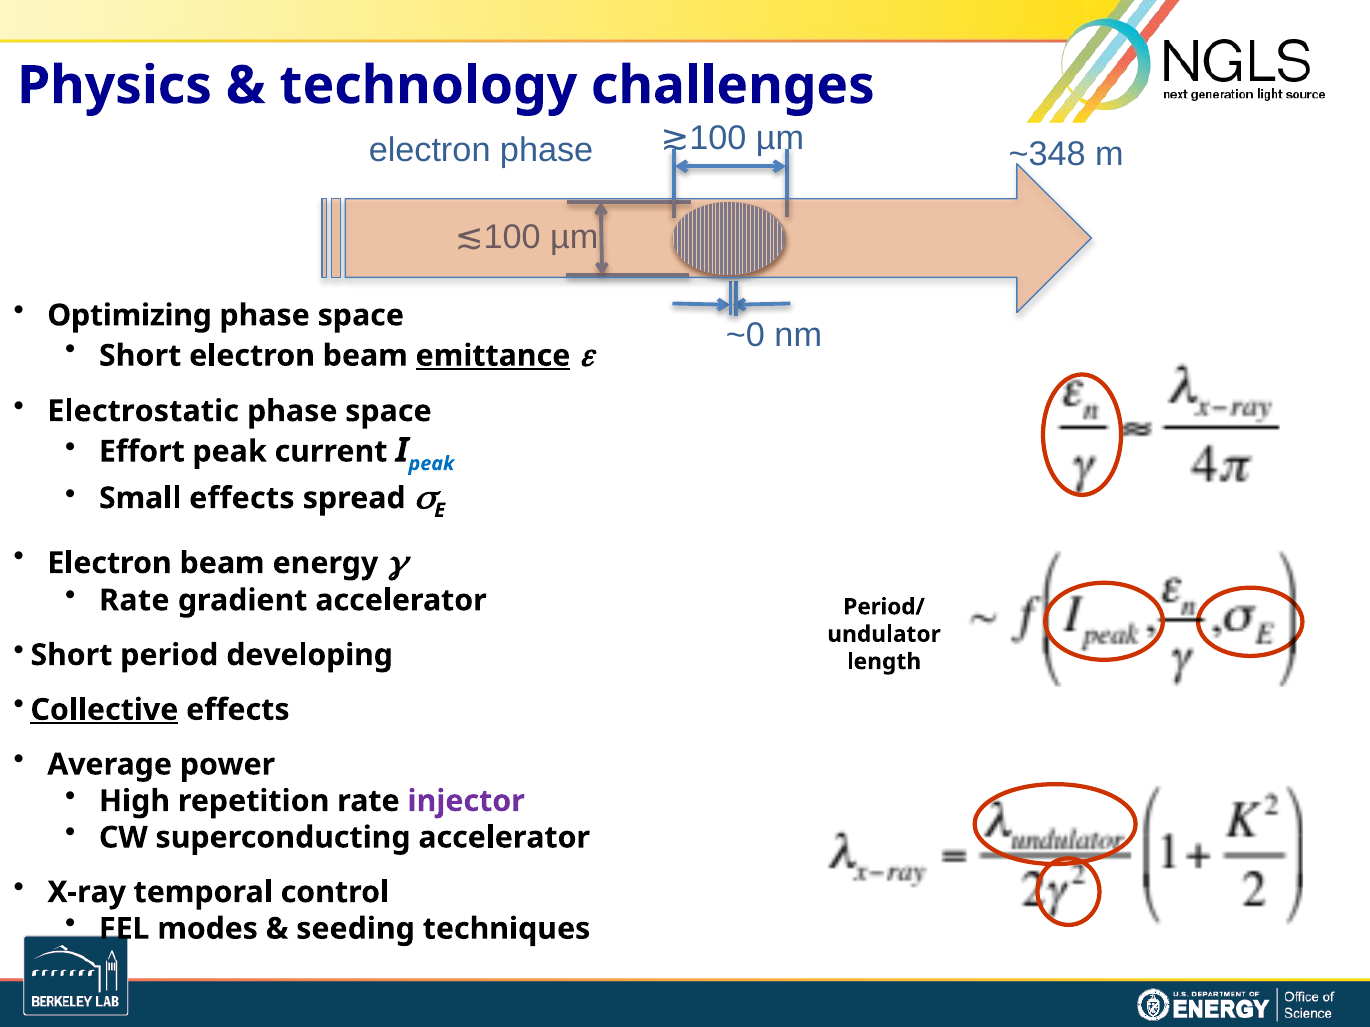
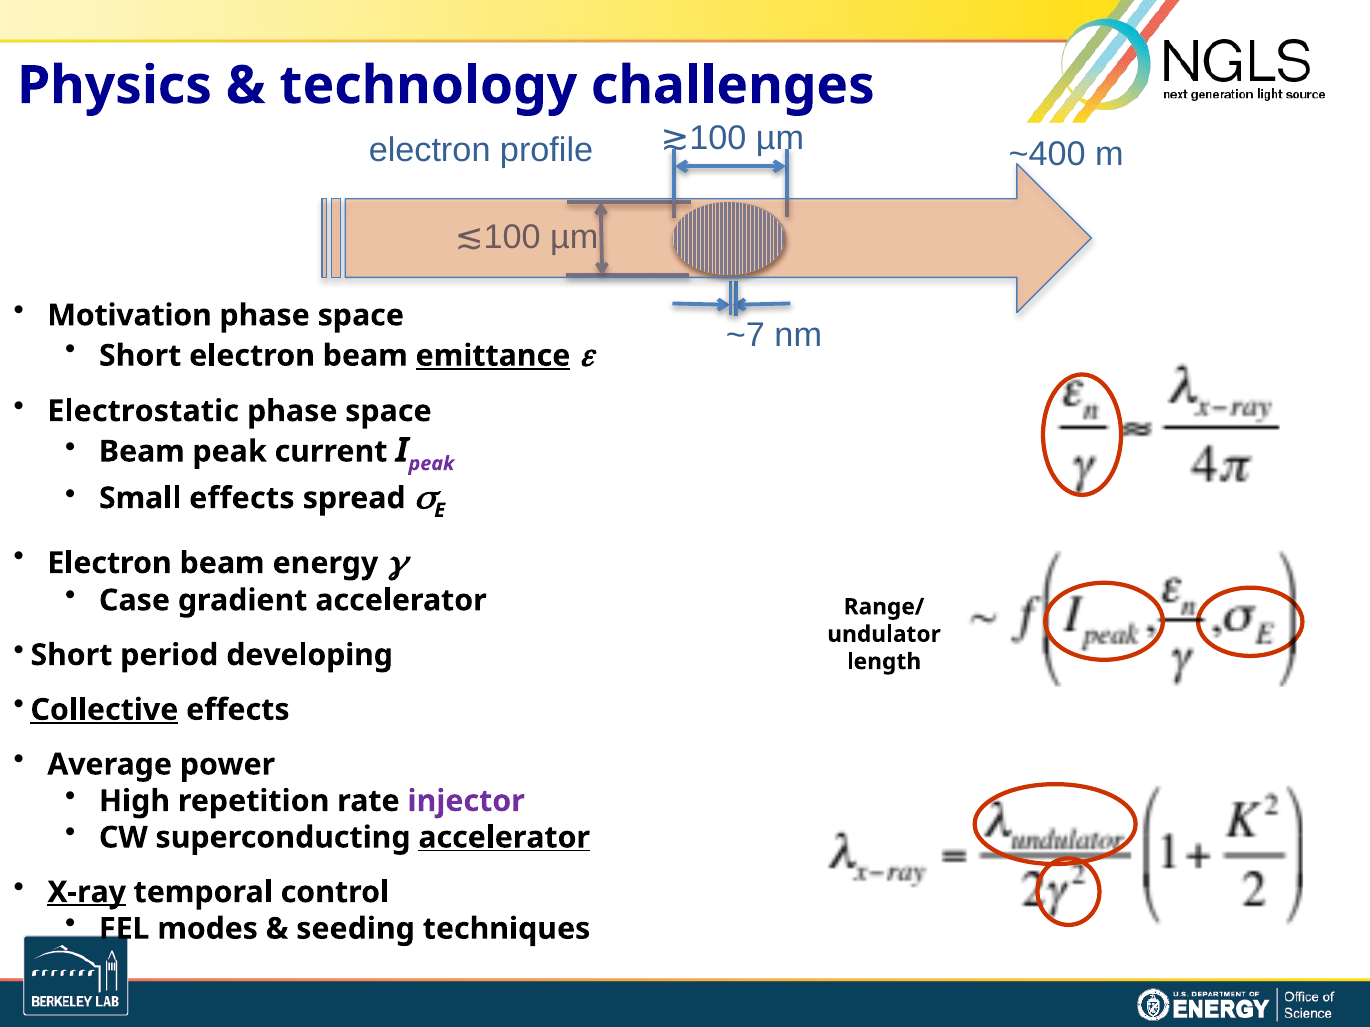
electron phase: phase -> profile
~348: ~348 -> ~400
Optimizing: Optimizing -> Motivation
~0: ~0 -> ~7
Effort at (142, 452): Effort -> Beam
peak at (431, 464) colour: blue -> purple
Rate at (134, 601): Rate -> Case
Period/: Period/ -> Range/
accelerator at (504, 838) underline: none -> present
X-ray underline: none -> present
